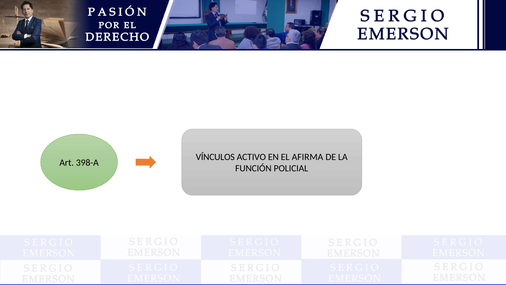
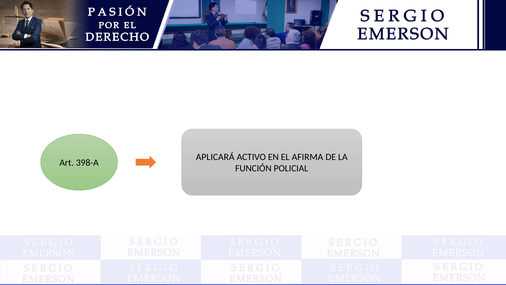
VÍNCULOS: VÍNCULOS -> APLICARÁ
